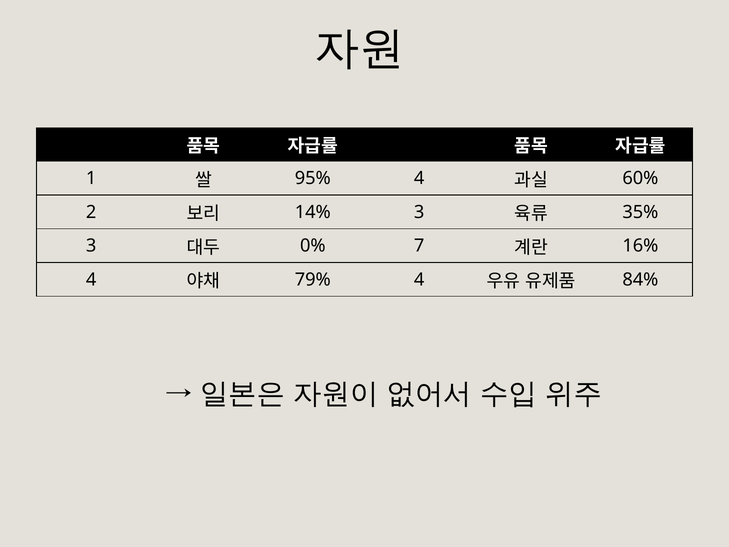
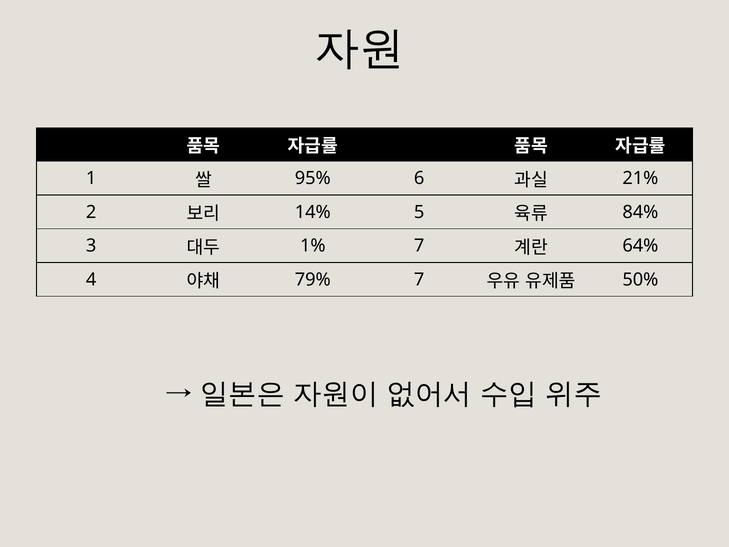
95% 4: 4 -> 6
60%: 60% -> 21%
14% 3: 3 -> 5
35%: 35% -> 84%
0%: 0% -> 1%
16%: 16% -> 64%
79% 4: 4 -> 7
84%: 84% -> 50%
